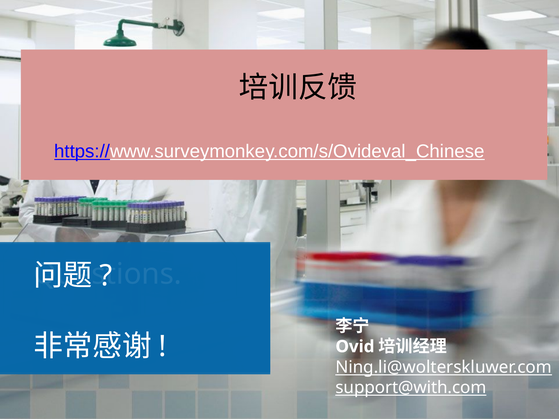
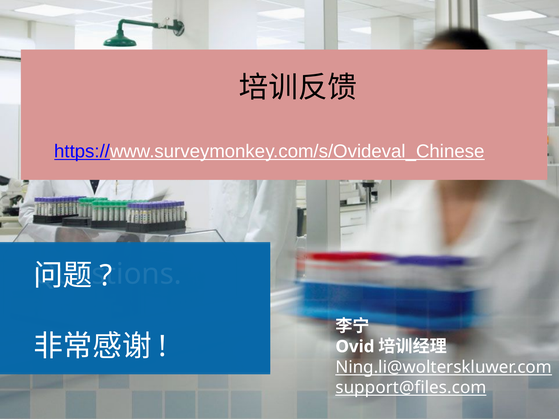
support@with.com: support@with.com -> support@files.com
